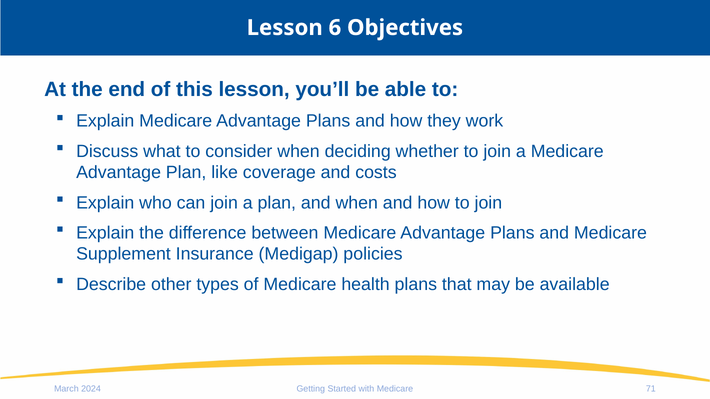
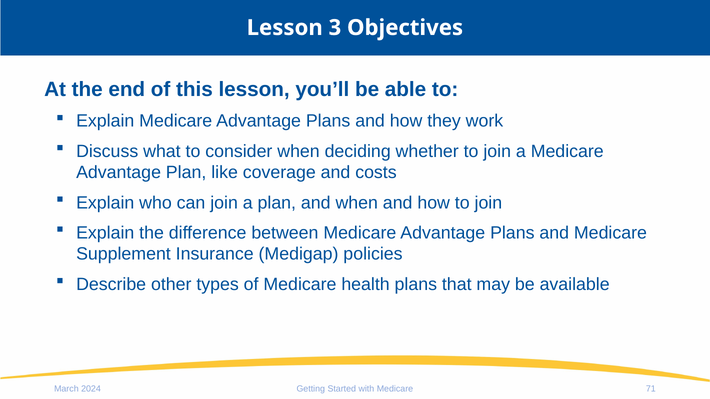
6: 6 -> 3
